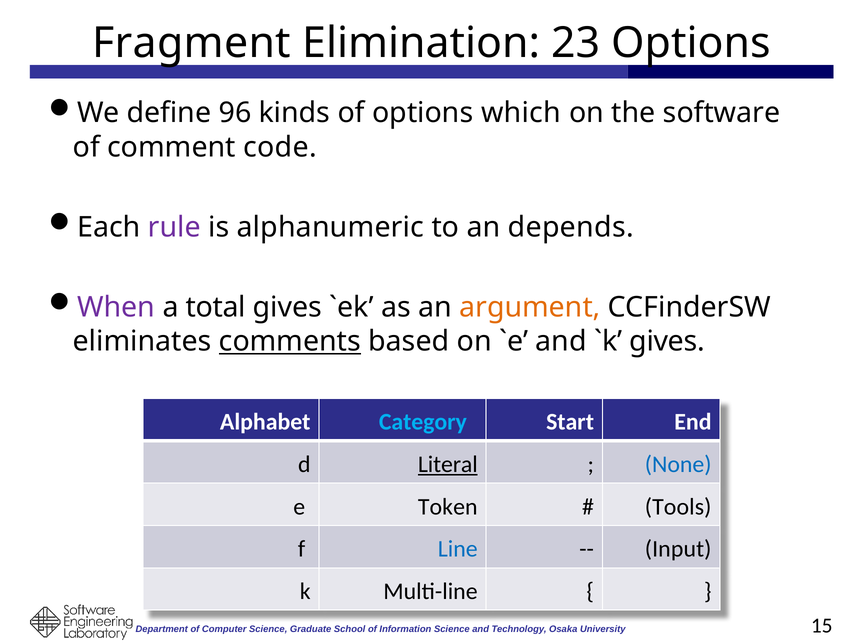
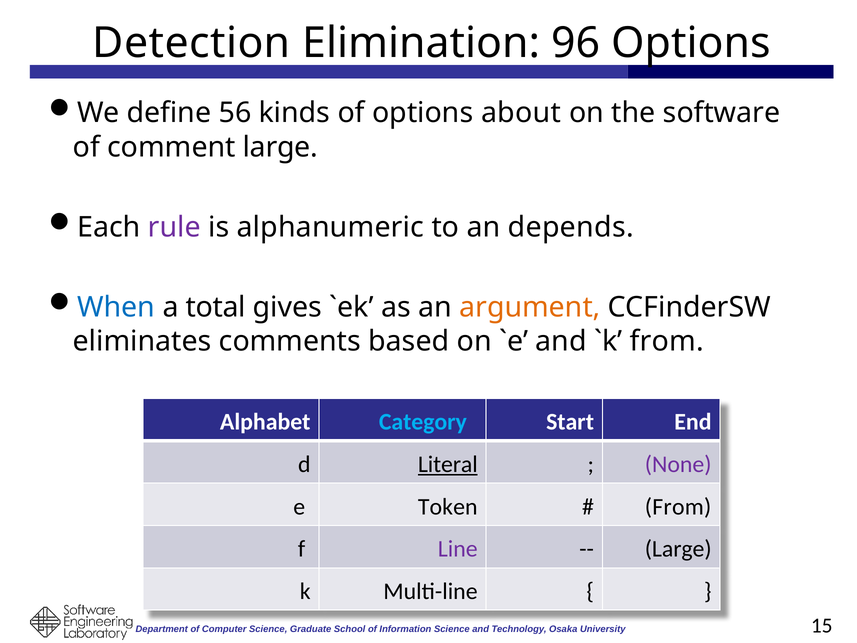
Fragment: Fragment -> Detection
23: 23 -> 96
96: 96 -> 56
which: which -> about
comment code: code -> large
When colour: purple -> blue
comments underline: present -> none
gives at (667, 341): gives -> from
None colour: blue -> purple
Tools at (678, 506): Tools -> From
Line colour: blue -> purple
Input at (678, 549): Input -> Large
